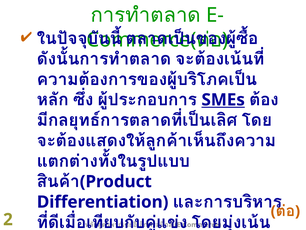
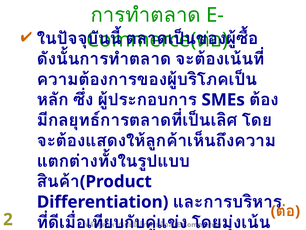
SMEs underline: present -> none
